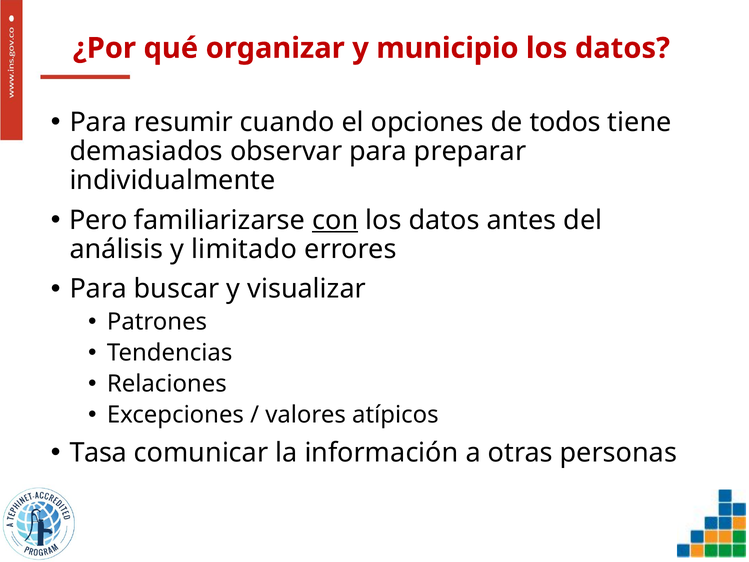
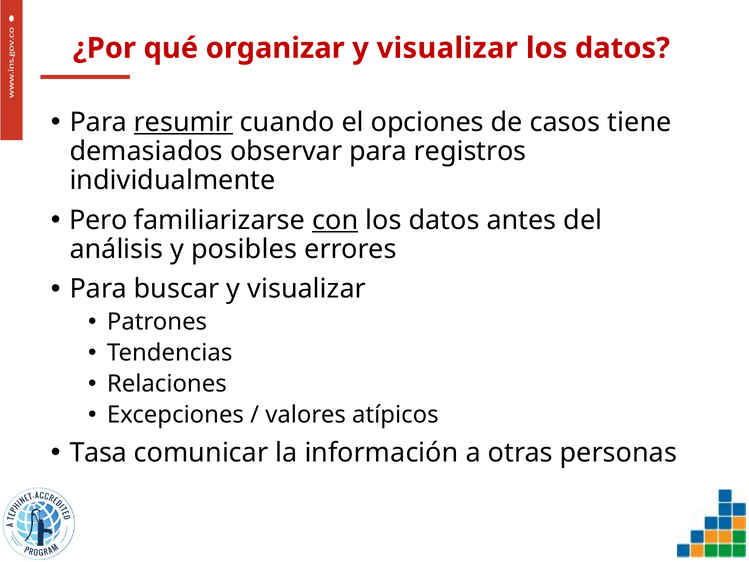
organizar y municipio: municipio -> visualizar
resumir underline: none -> present
todos: todos -> casos
preparar: preparar -> registros
limitado: limitado -> posibles
